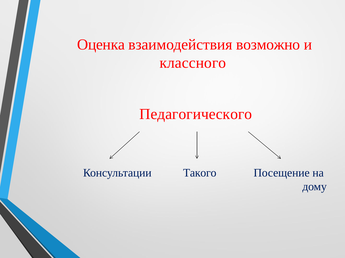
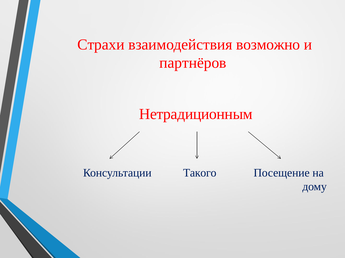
Оценка: Оценка -> Страхи
классного: классного -> партнёров
Педагогического: Педагогического -> Нетрадиционным
